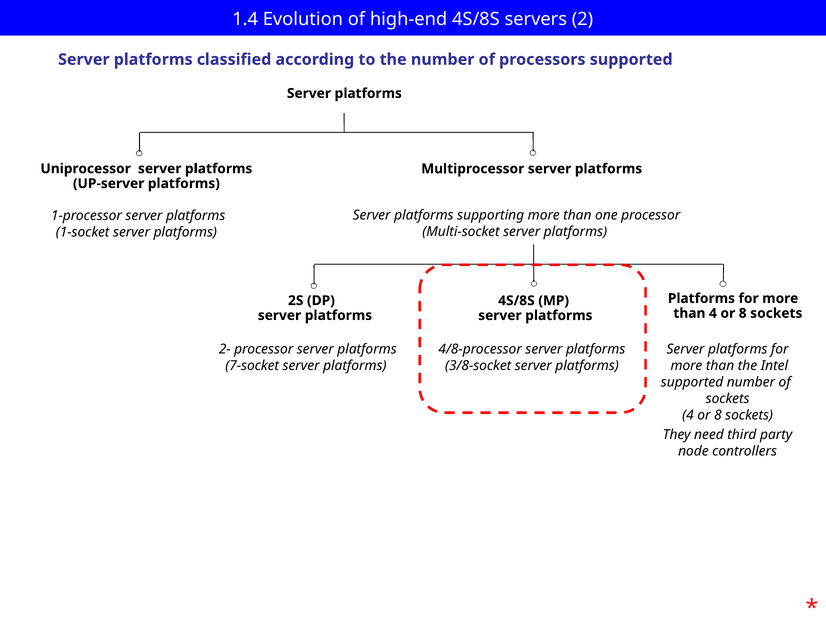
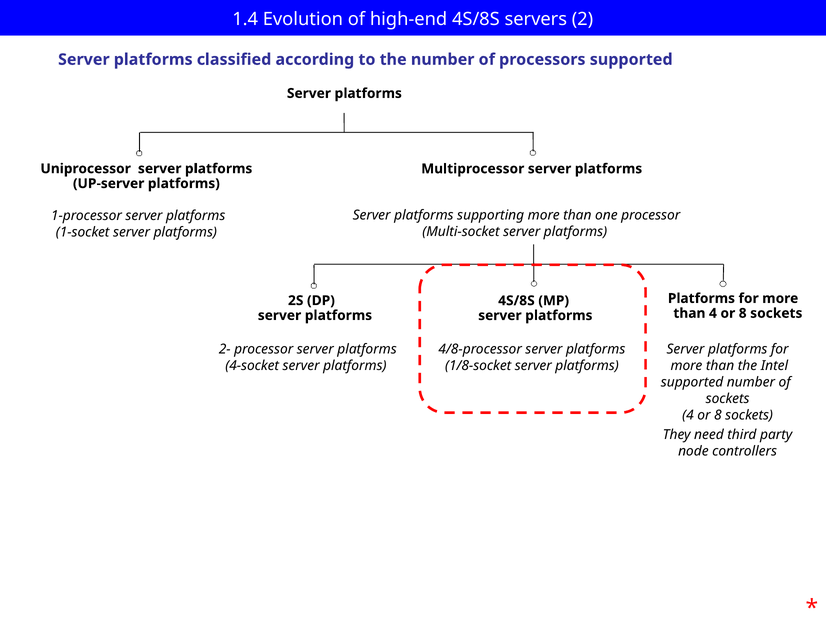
7-socket: 7-socket -> 4-socket
3/8-socket: 3/8-socket -> 1/8-socket
